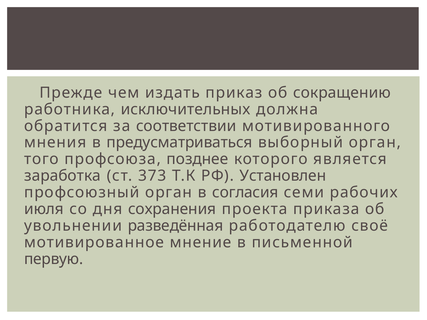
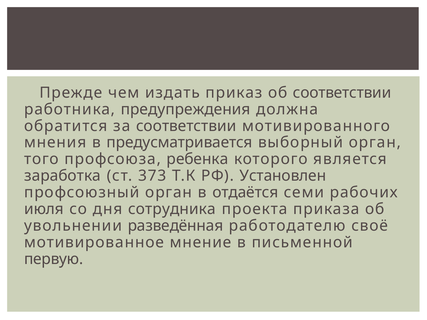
об сокращению: сокращению -> соответствии
исключительных: исключительных -> предупреждения
предусматриваться: предусматриваться -> предусматривается
позднее: позднее -> ребенка
согласия: согласия -> отдаётся
сохранения: сохранения -> сотрудника
